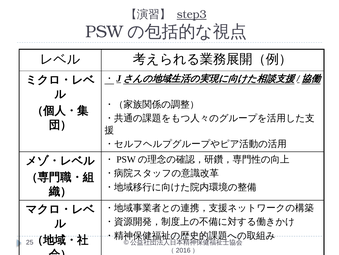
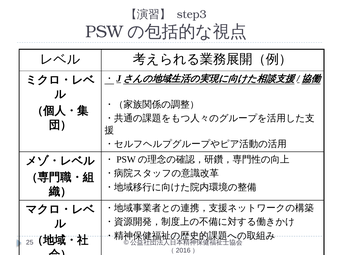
step3 underline: present -> none
